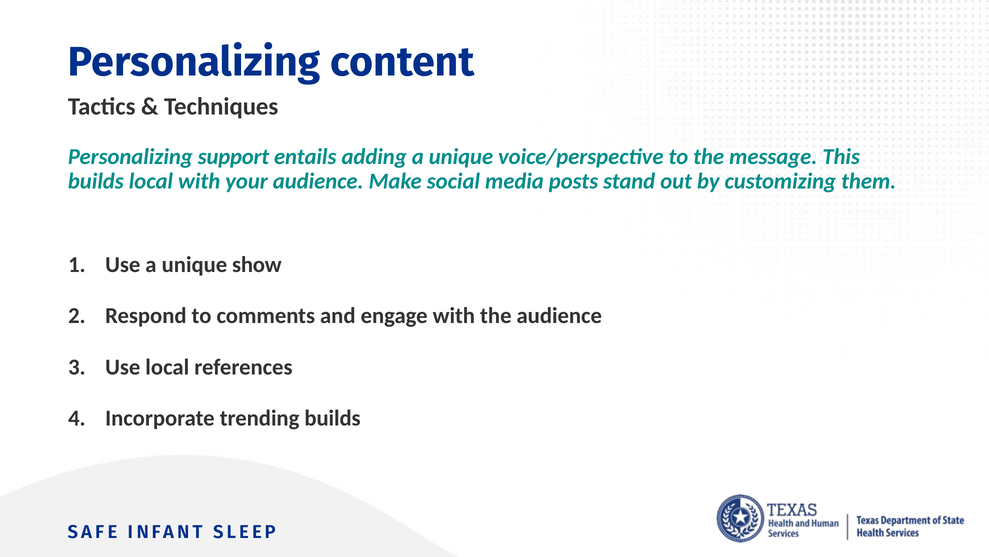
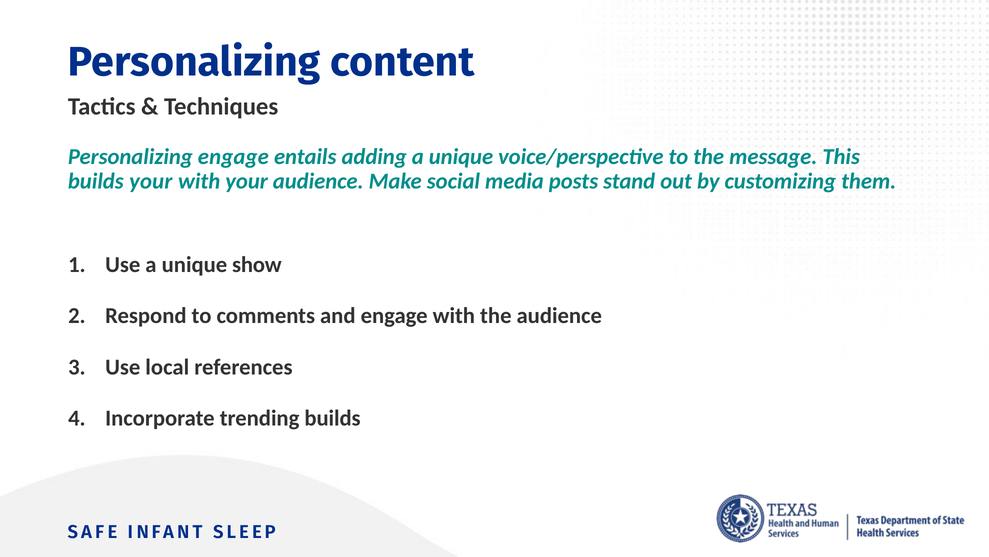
Personalizing support: support -> engage
builds local: local -> your
